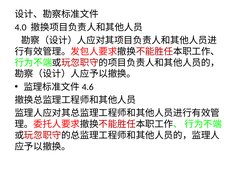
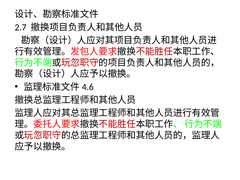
4.0: 4.0 -> 2.7
